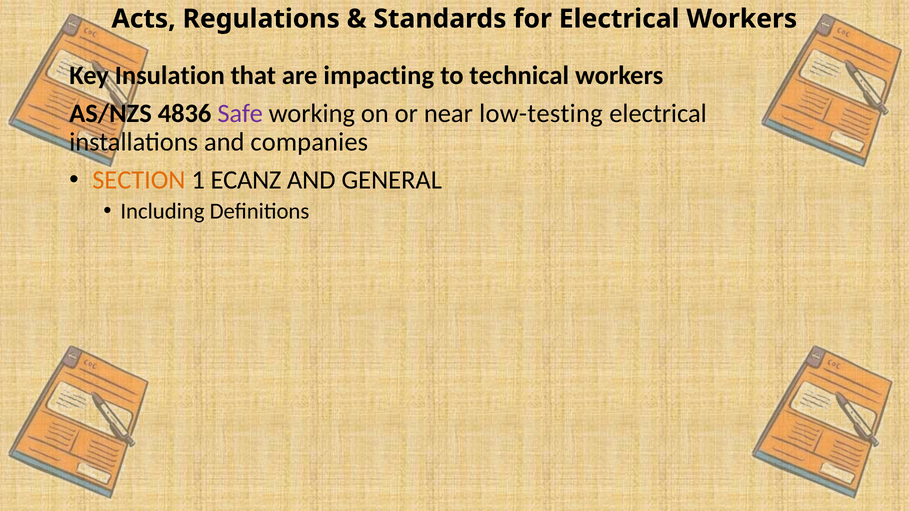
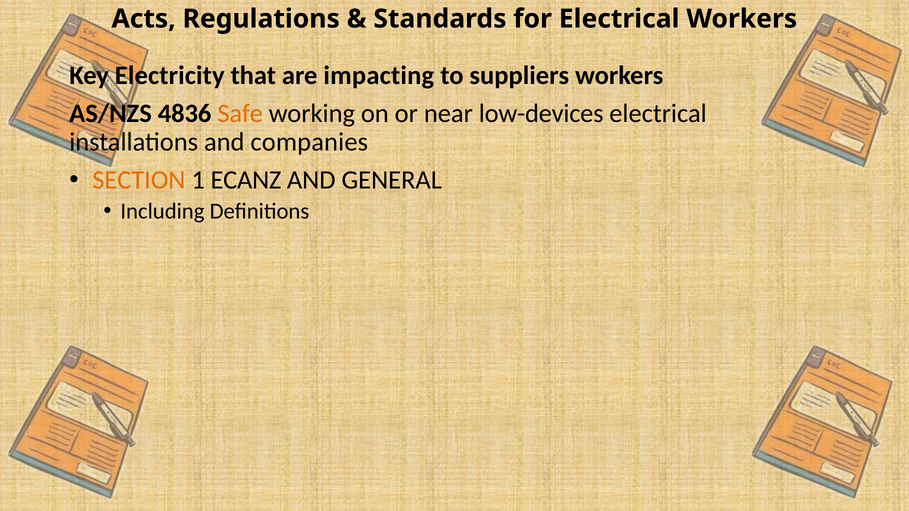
Insulation: Insulation -> Electricity
technical: technical -> suppliers
Safe colour: purple -> orange
low-testing: low-testing -> low-devices
